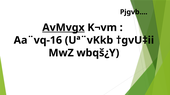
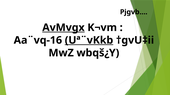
Uª¨vKkb underline: none -> present
